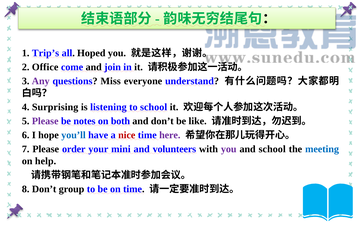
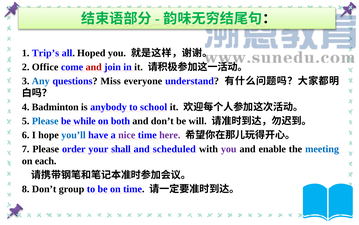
and at (94, 67) colour: black -> red
Any colour: purple -> blue
Surprising: Surprising -> Badminton
listening: listening -> anybody
Please at (45, 121) colour: purple -> blue
notes: notes -> while
like: like -> will
nice colour: red -> purple
mini: mini -> shall
volunteers: volunteers -> scheduled
and school: school -> enable
help: help -> each
